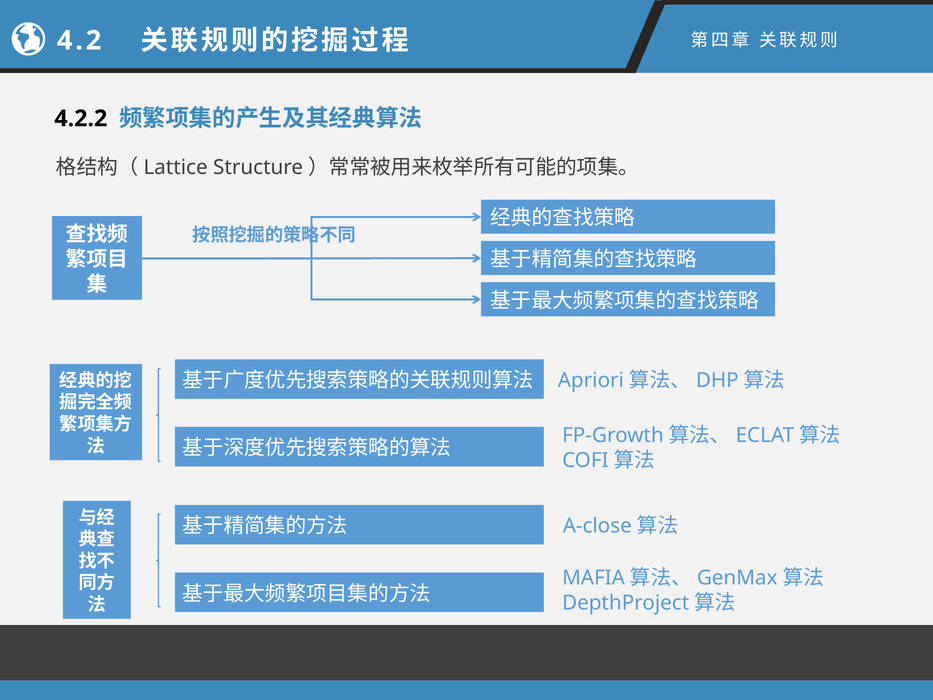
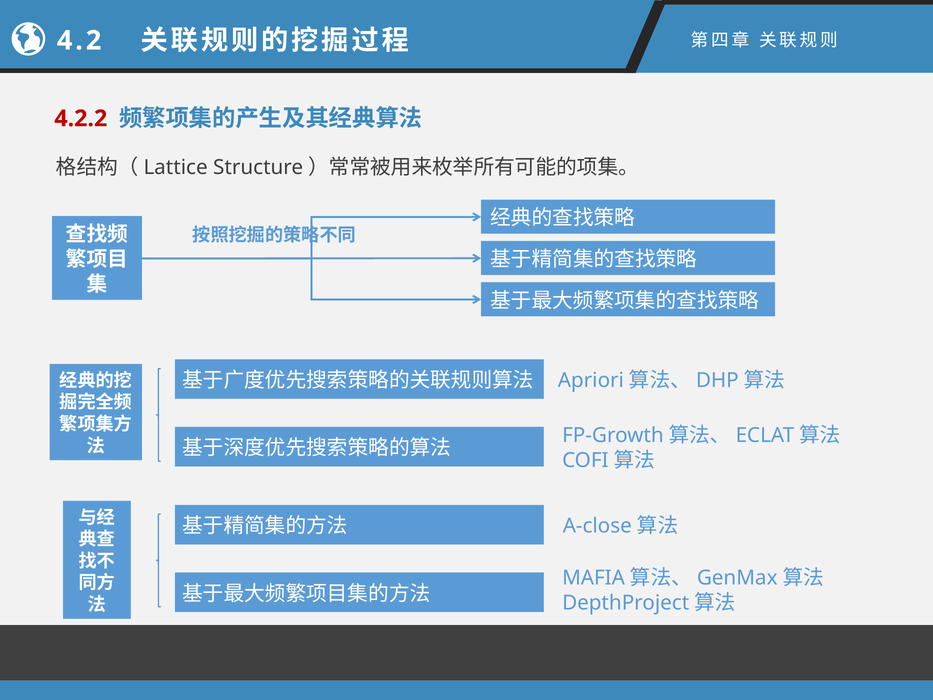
4.2.2 colour: black -> red
